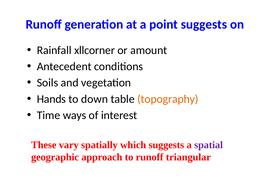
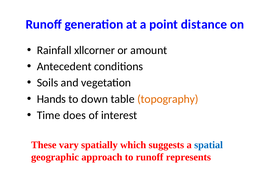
point suggests: suggests -> distance
ways: ways -> does
spatial colour: purple -> blue
triangular: triangular -> represents
